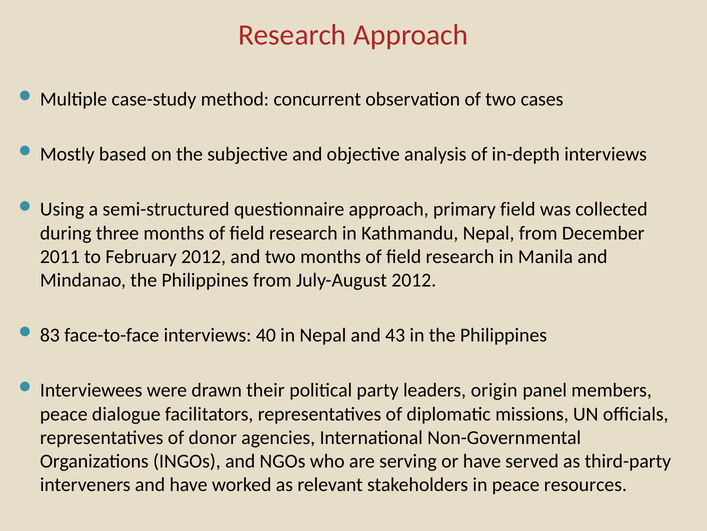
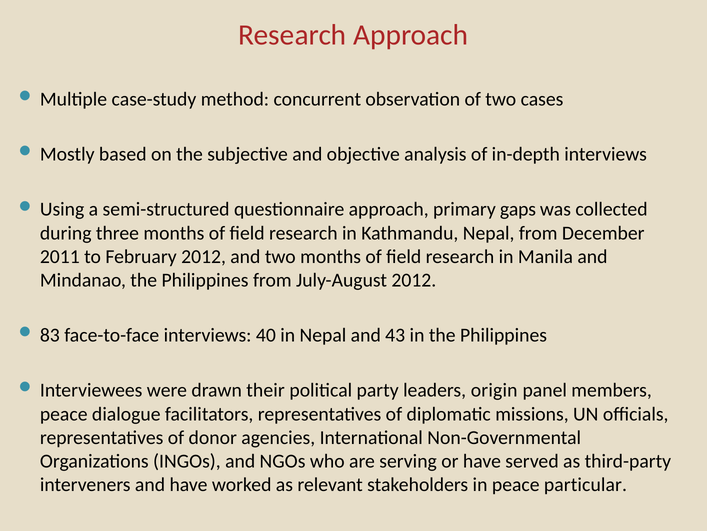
primary field: field -> gaps
resources: resources -> particular
